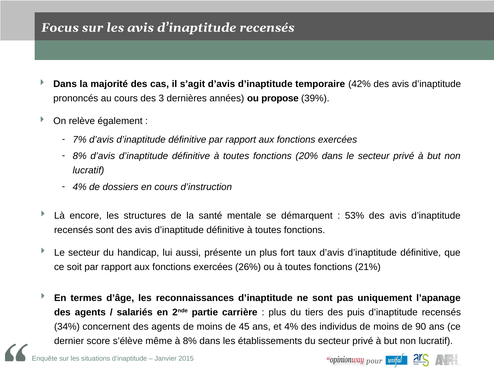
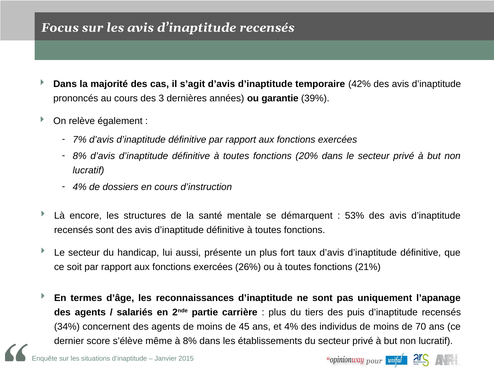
propose: propose -> garantie
90: 90 -> 70
